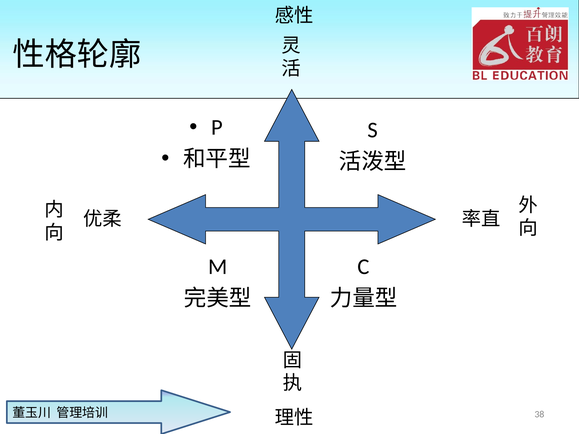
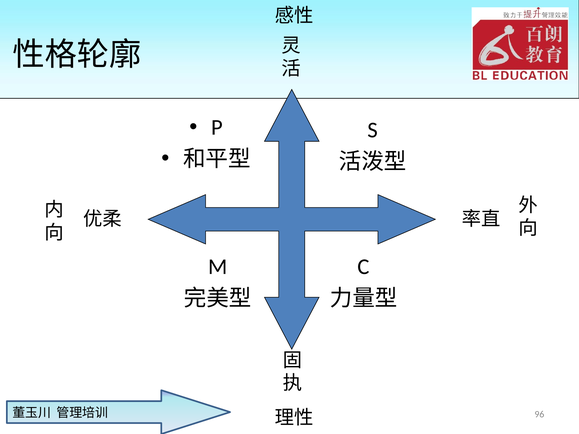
38: 38 -> 96
